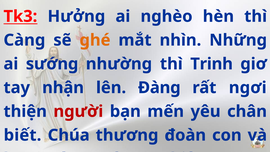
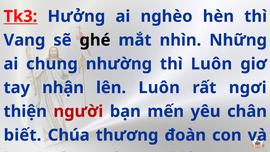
Càng: Càng -> Vang
ghé colour: orange -> black
sướng: sướng -> chung
thì Trinh: Trinh -> Luôn
lên Đàng: Đàng -> Luôn
